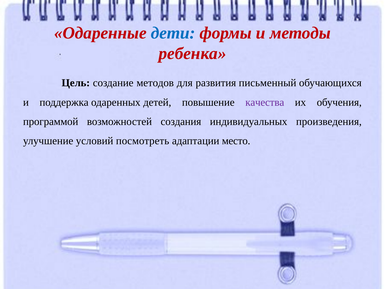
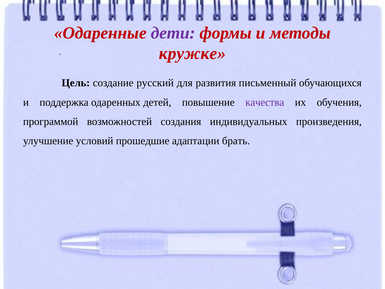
дети colour: blue -> purple
ребенка: ребенка -> кружке
методов: методов -> русский
посмотреть: посмотреть -> прошедшие
место: место -> брать
